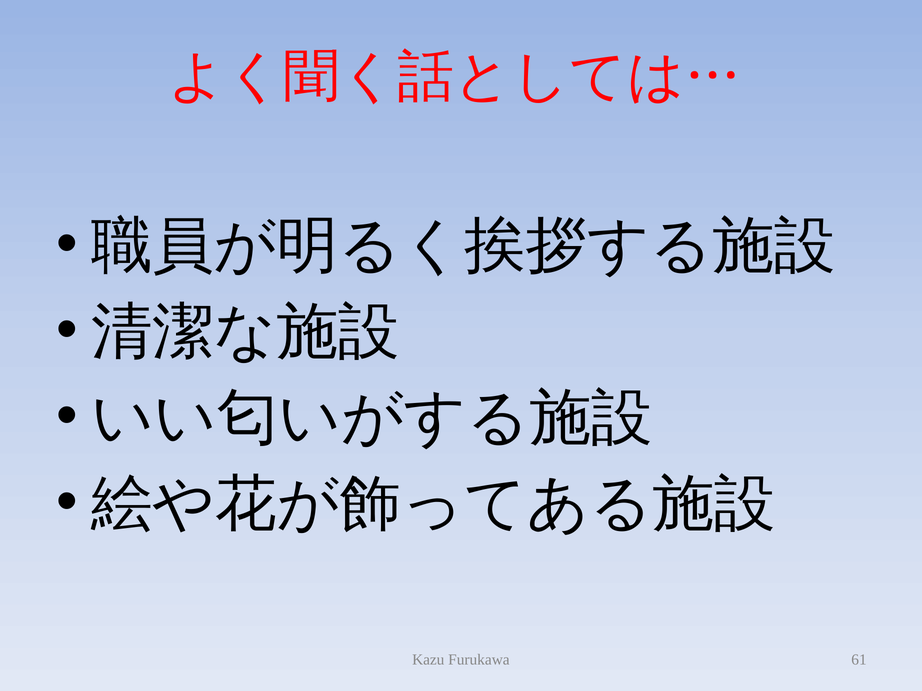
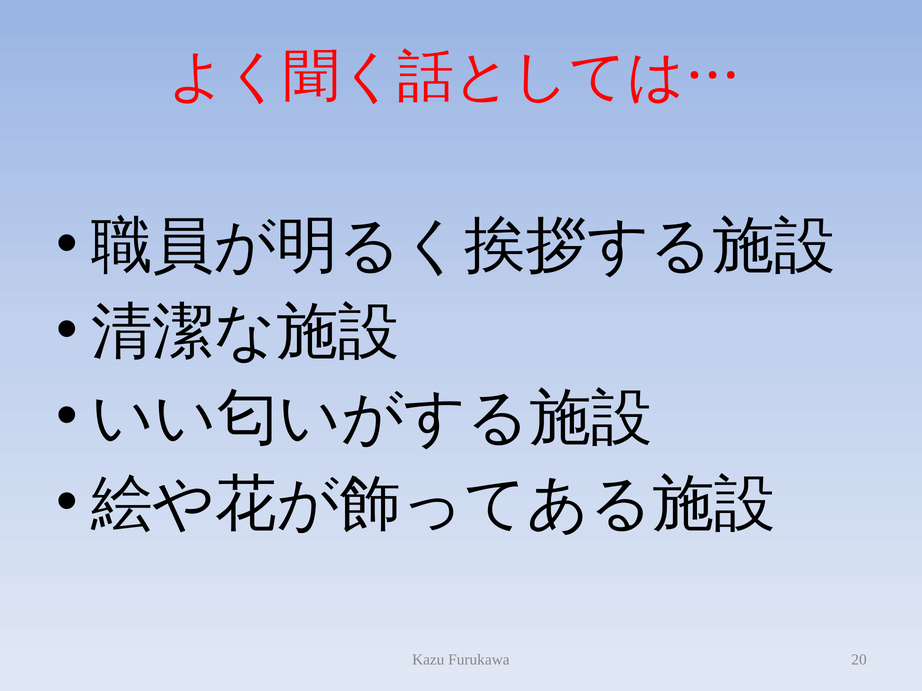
61: 61 -> 20
